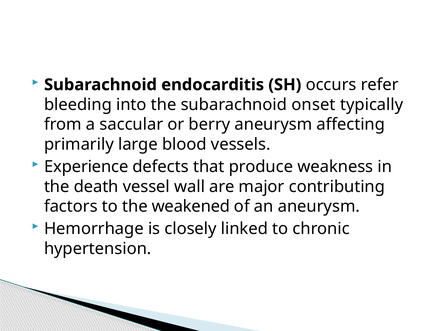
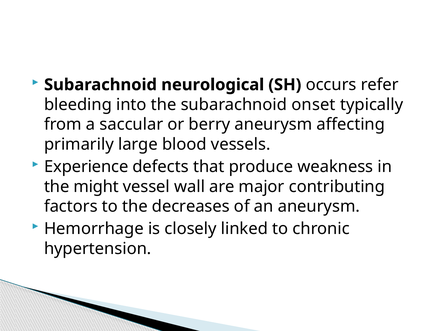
endocarditis: endocarditis -> neurological
death: death -> might
weakened: weakened -> decreases
